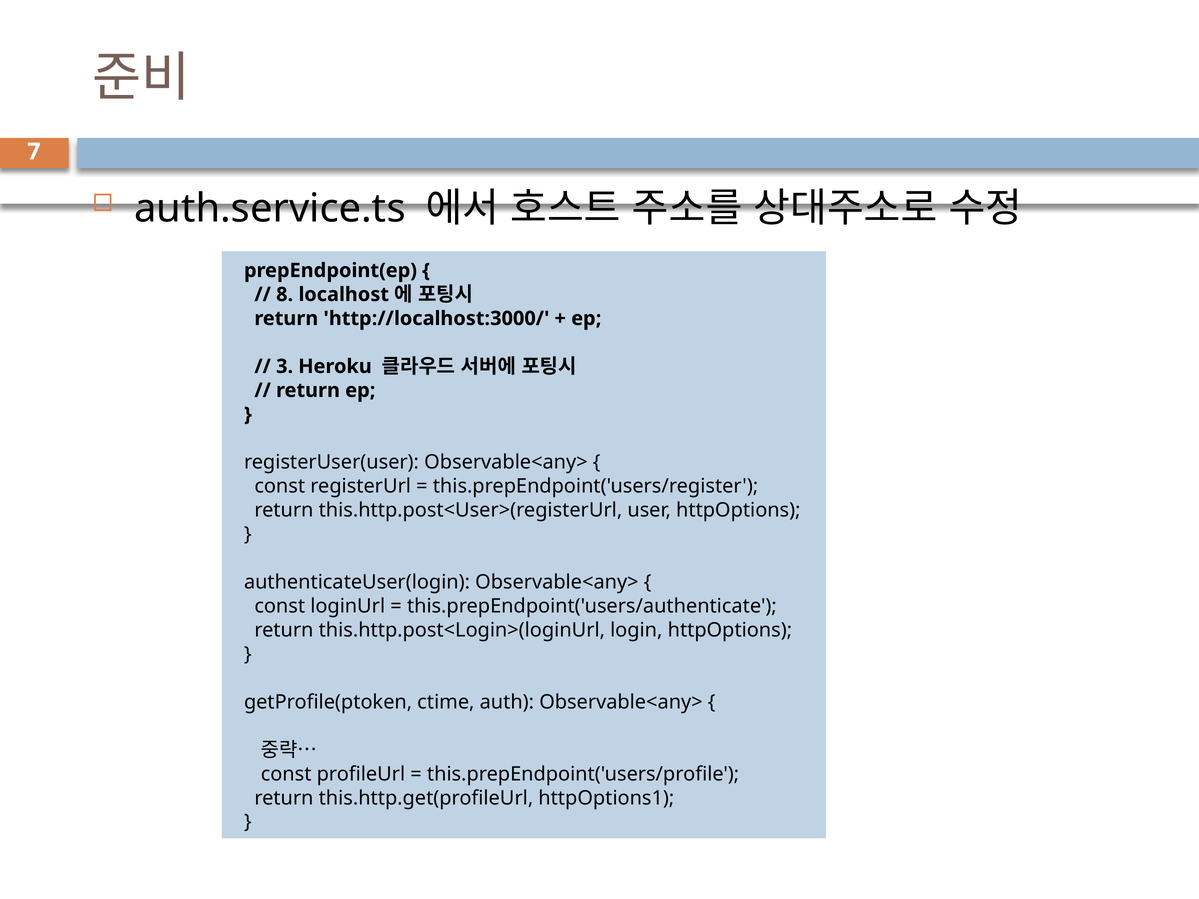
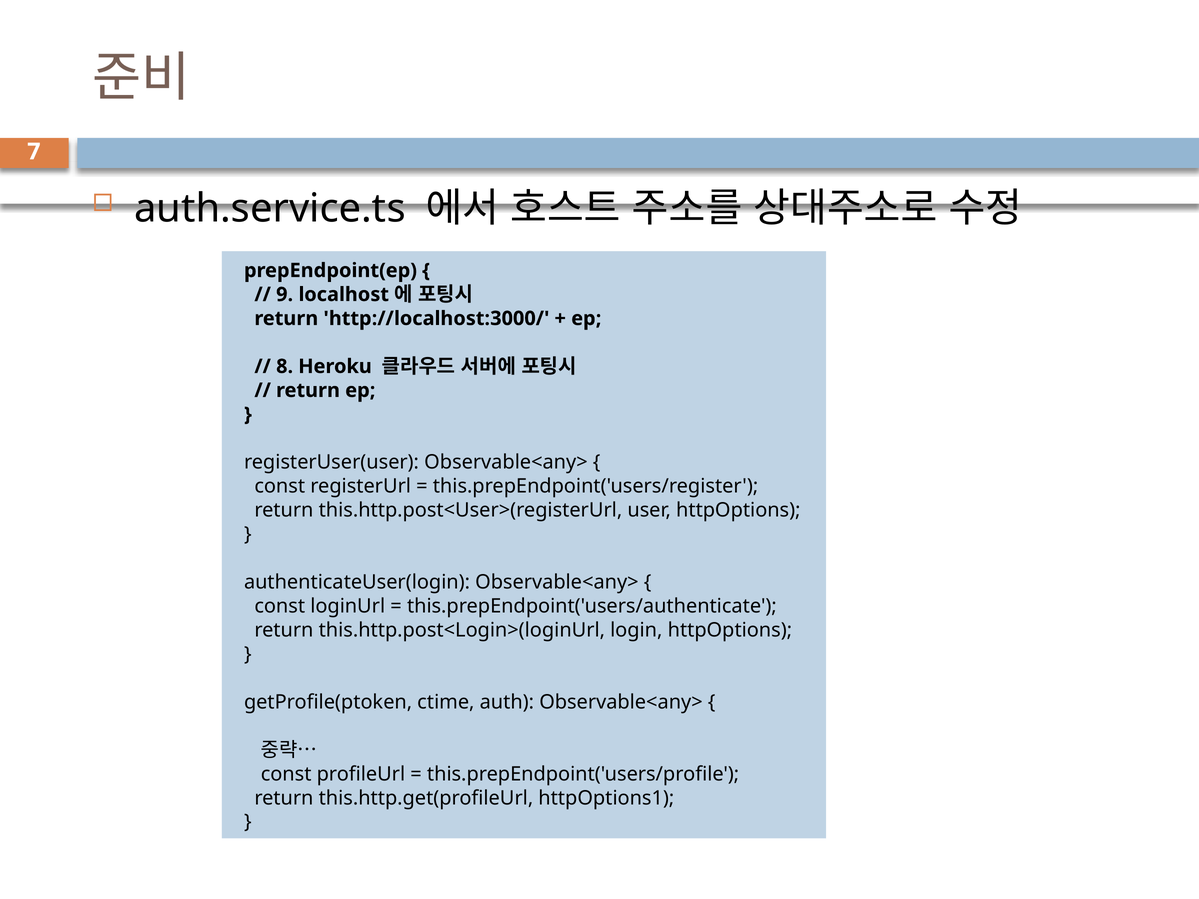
8: 8 -> 9
3: 3 -> 8
